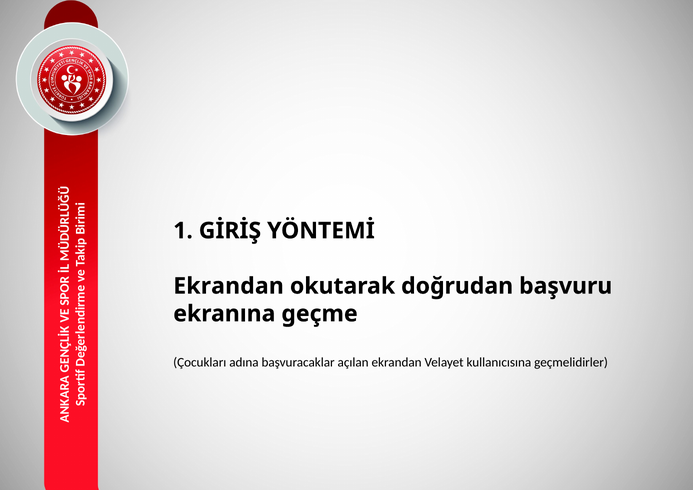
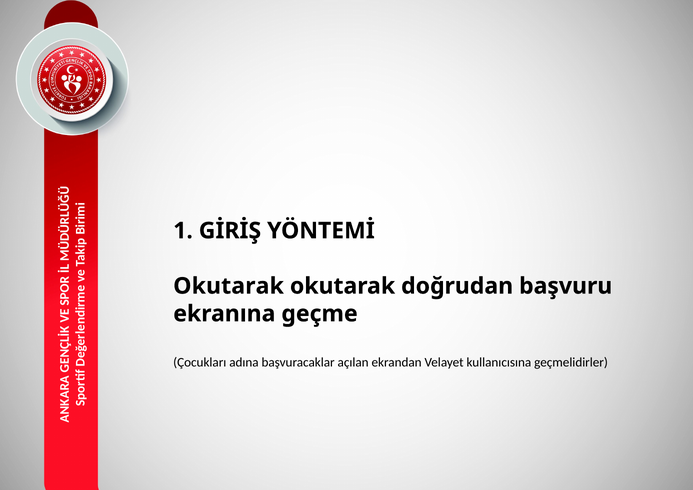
Ekrandan at (229, 286): Ekrandan -> Okutarak
